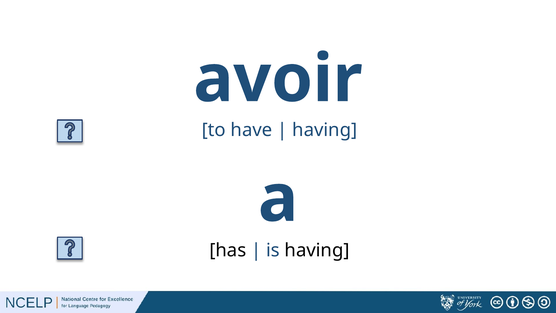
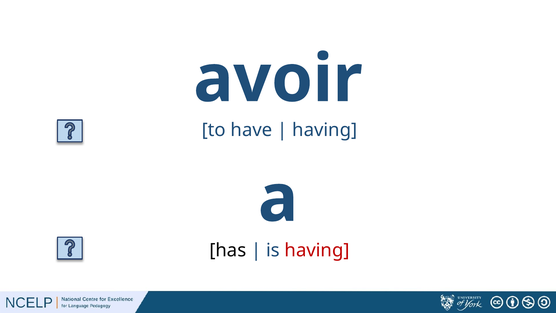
having at (317, 250) colour: black -> red
